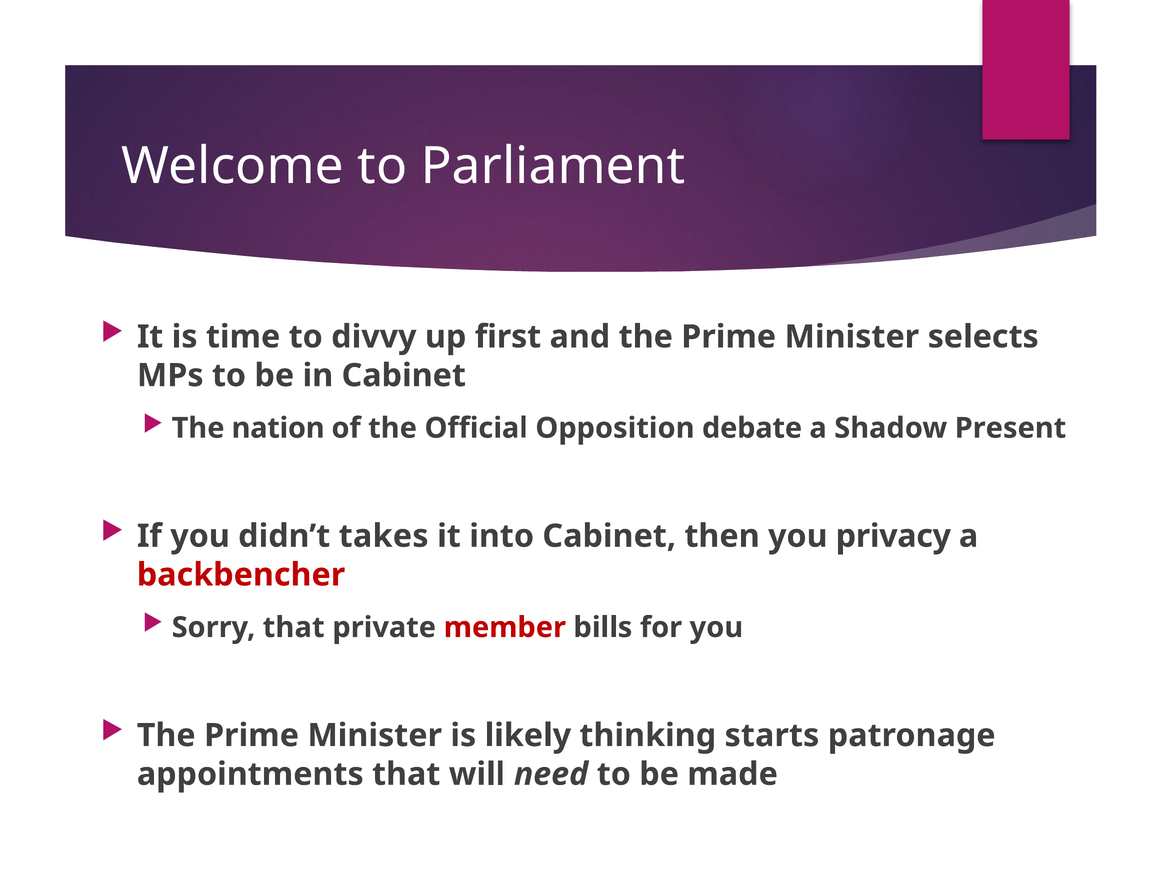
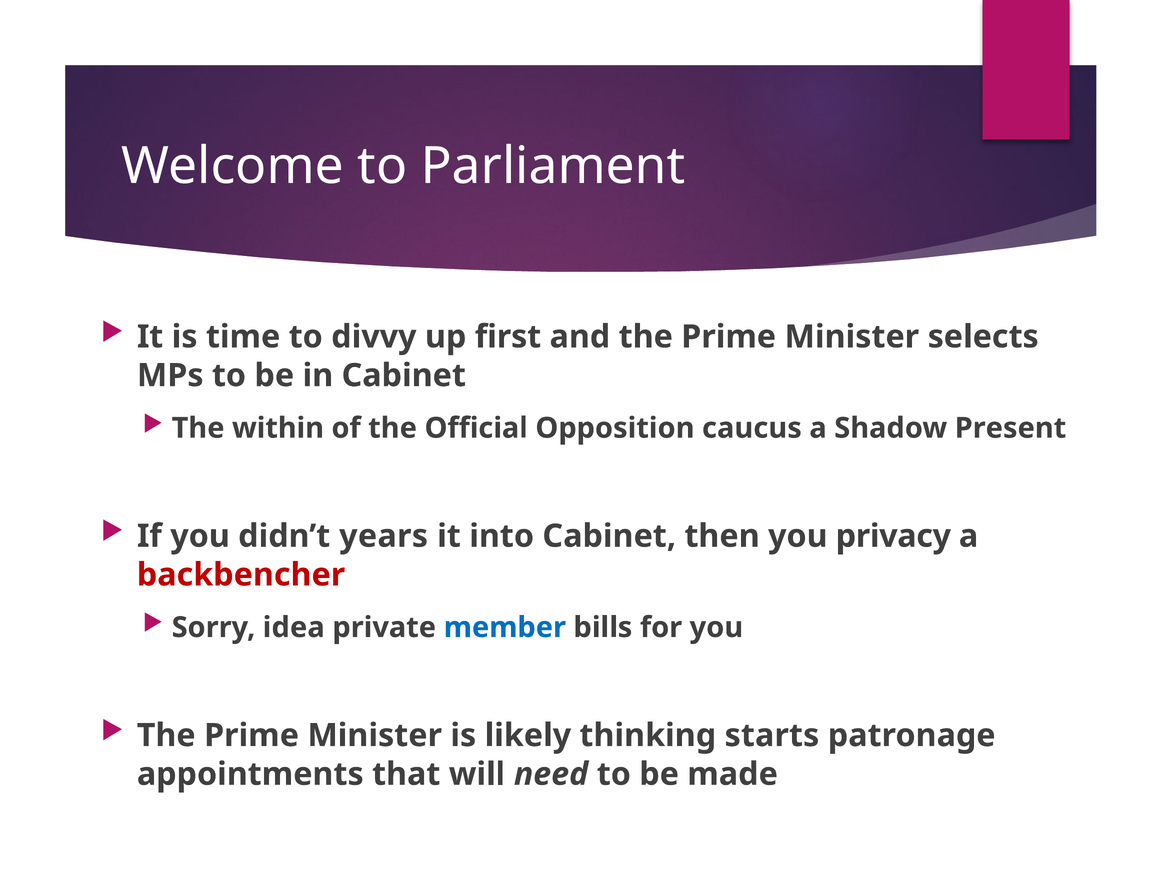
nation: nation -> within
debate: debate -> caucus
takes: takes -> years
Sorry that: that -> idea
member colour: red -> blue
